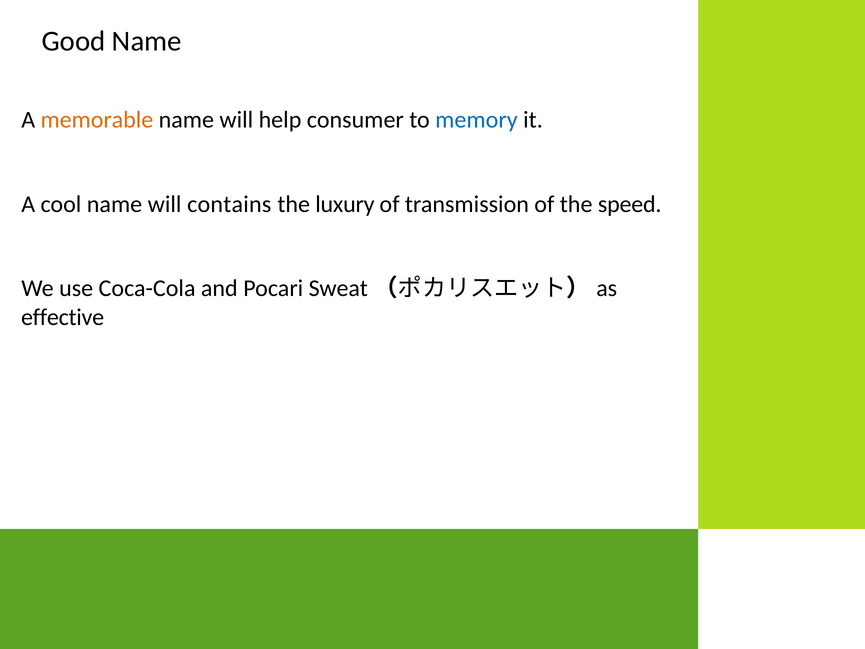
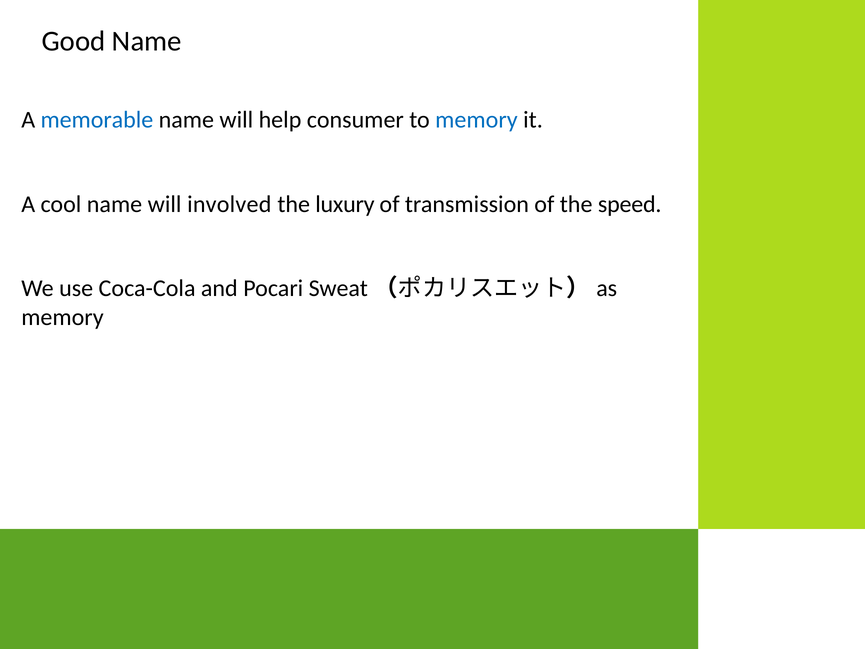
memorable colour: orange -> blue
contains: contains -> involved
effective at (63, 317): effective -> memory
